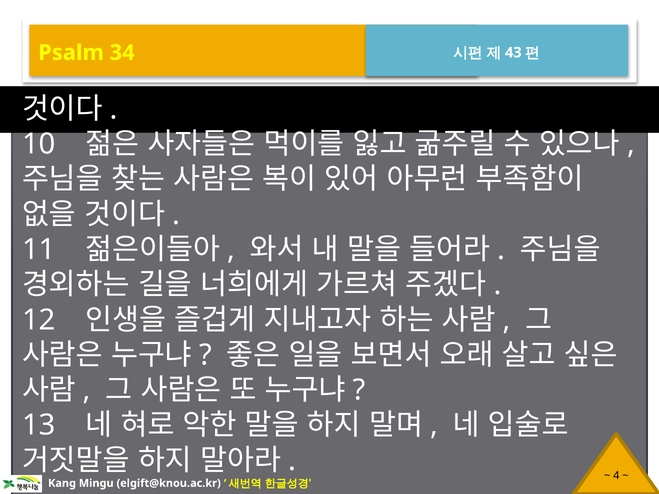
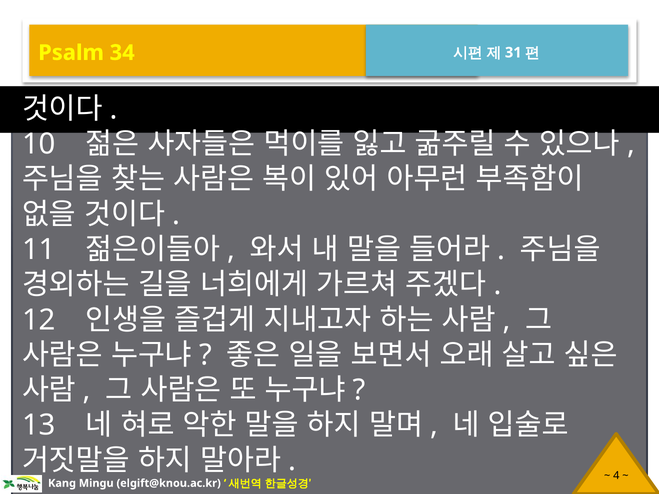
43: 43 -> 31
